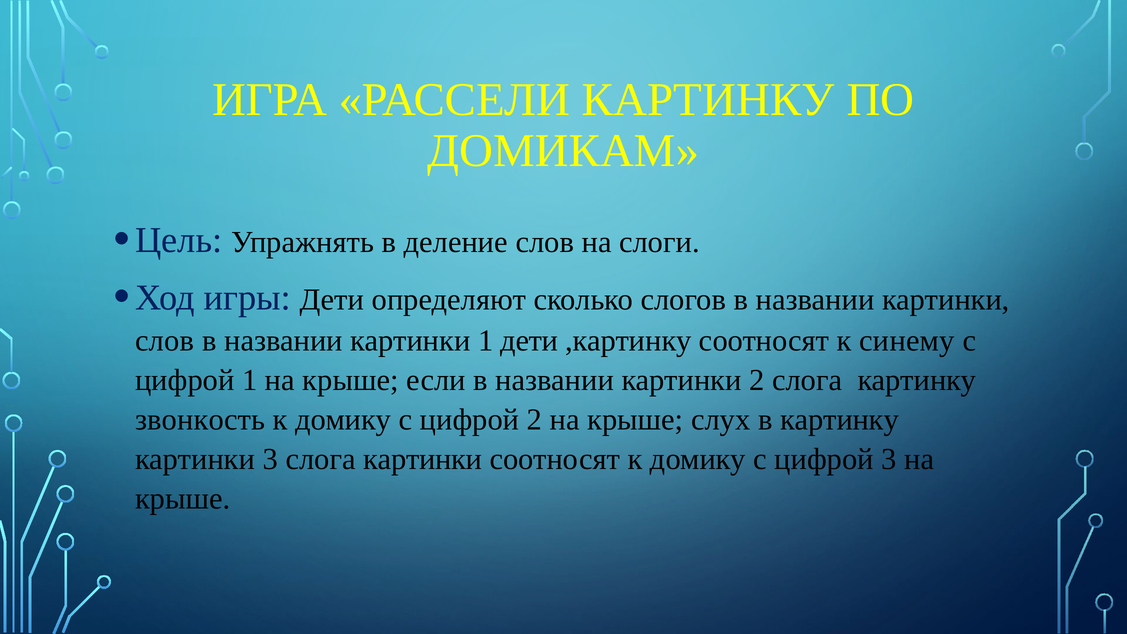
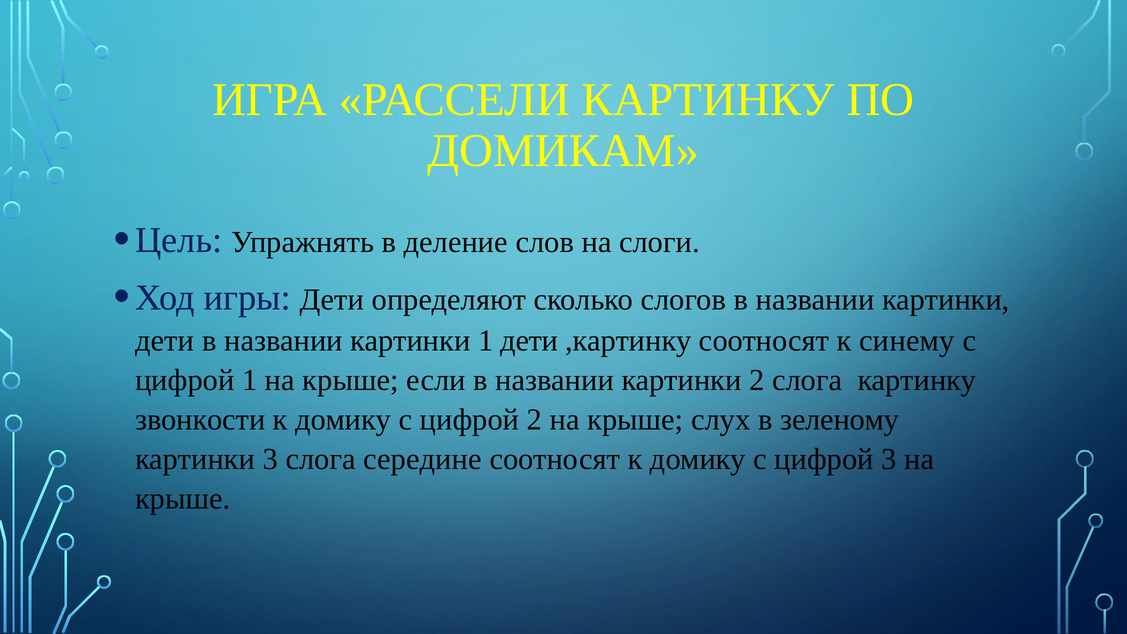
слов at (165, 340): слов -> дети
звонкость: звонкость -> звонкости
в картинку: картинку -> зеленому
слога картинки: картинки -> середине
